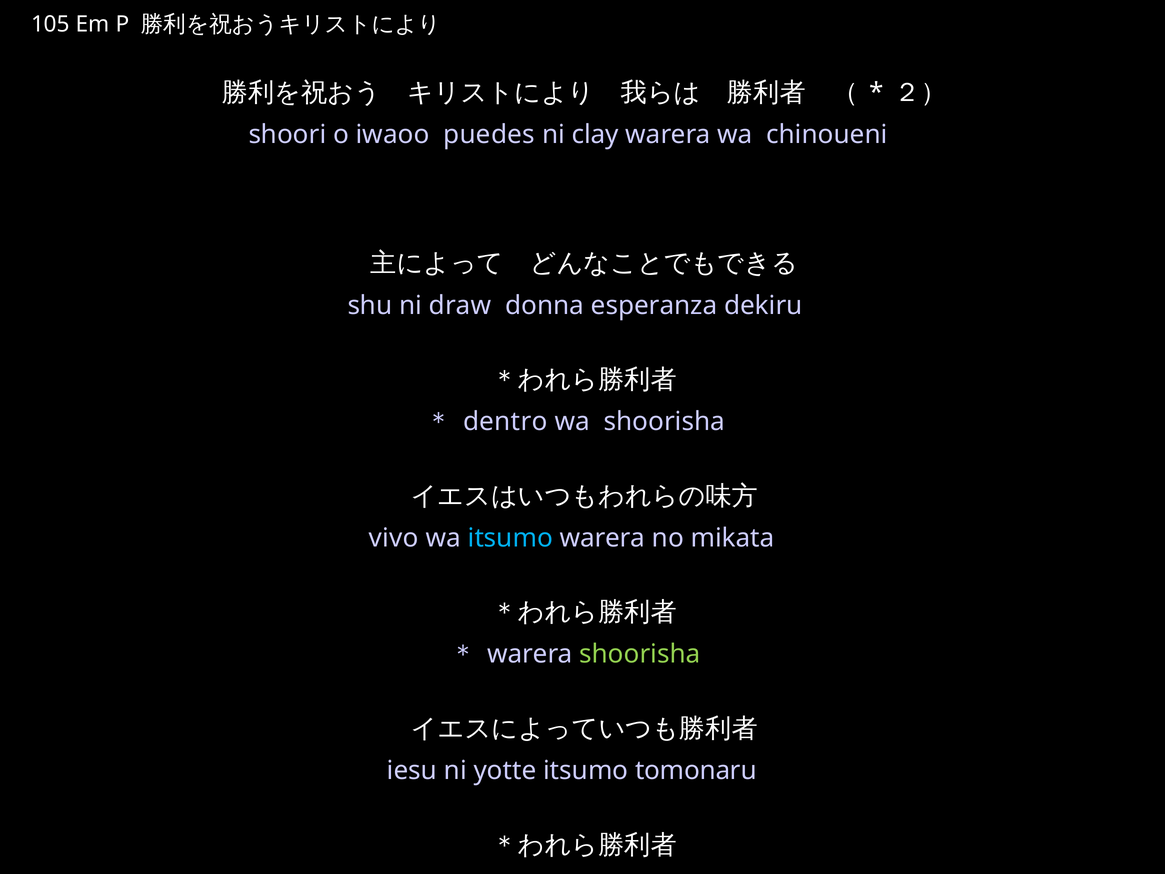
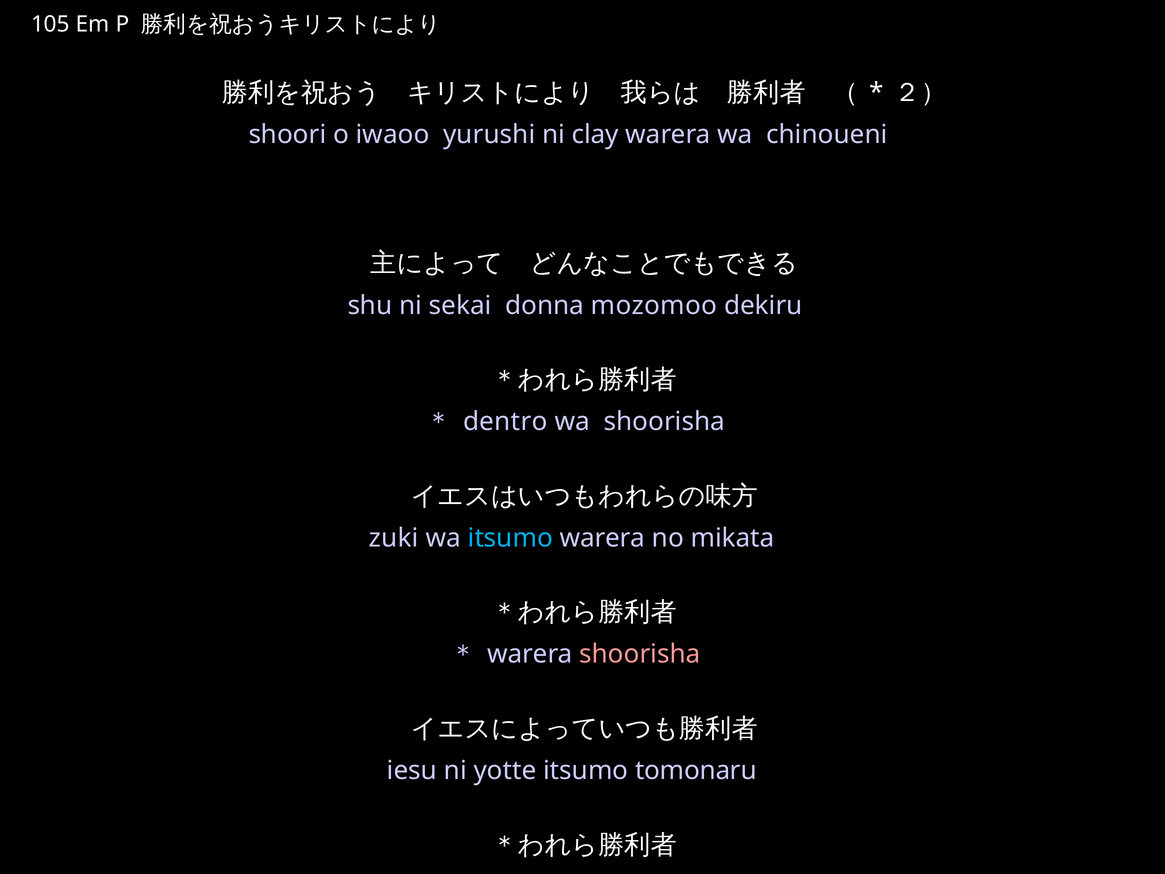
puedes: puedes -> yurushi
draw: draw -> sekai
esperanza: esperanza -> mozomoo
vivo: vivo -> zuki
shoorisha at (640, 654) colour: light green -> pink
